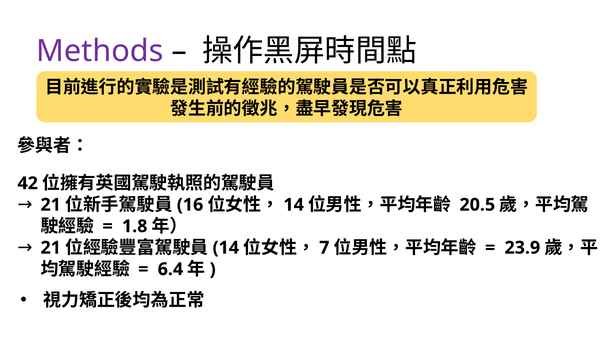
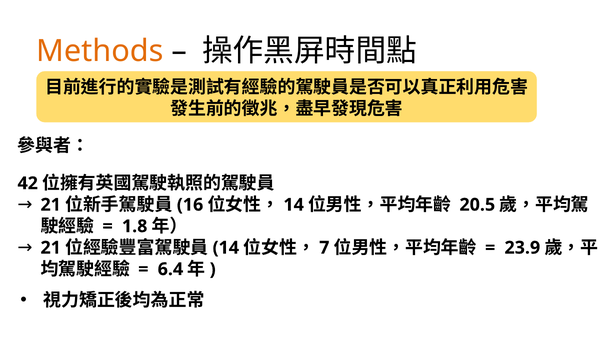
Methods colour: purple -> orange
